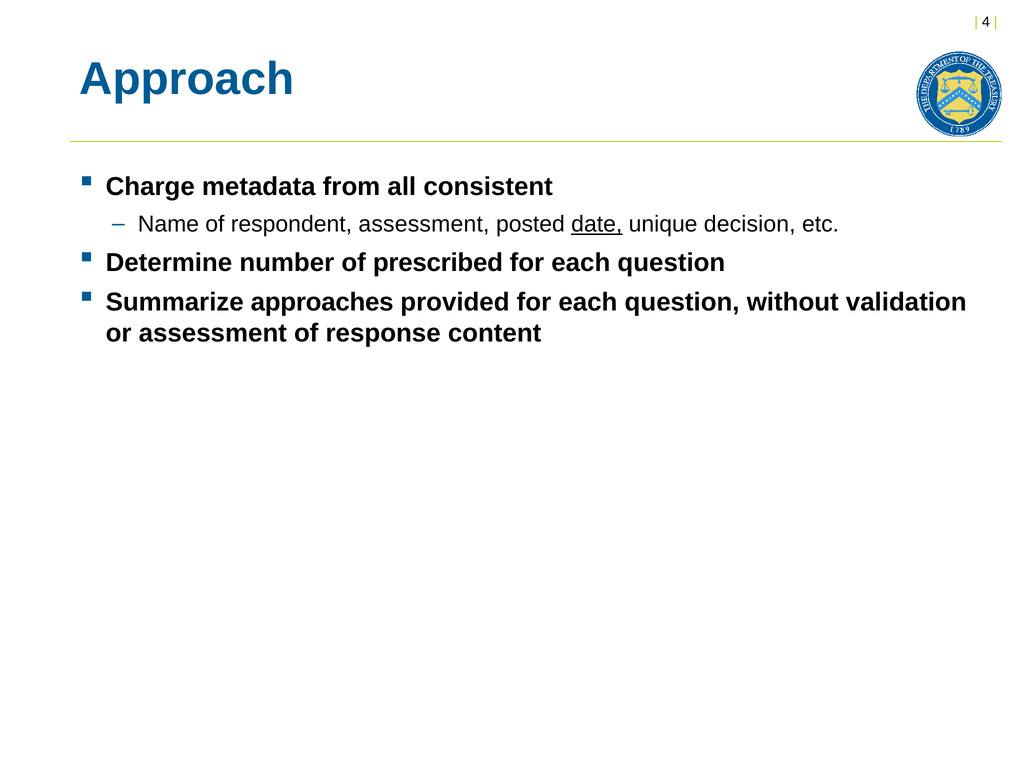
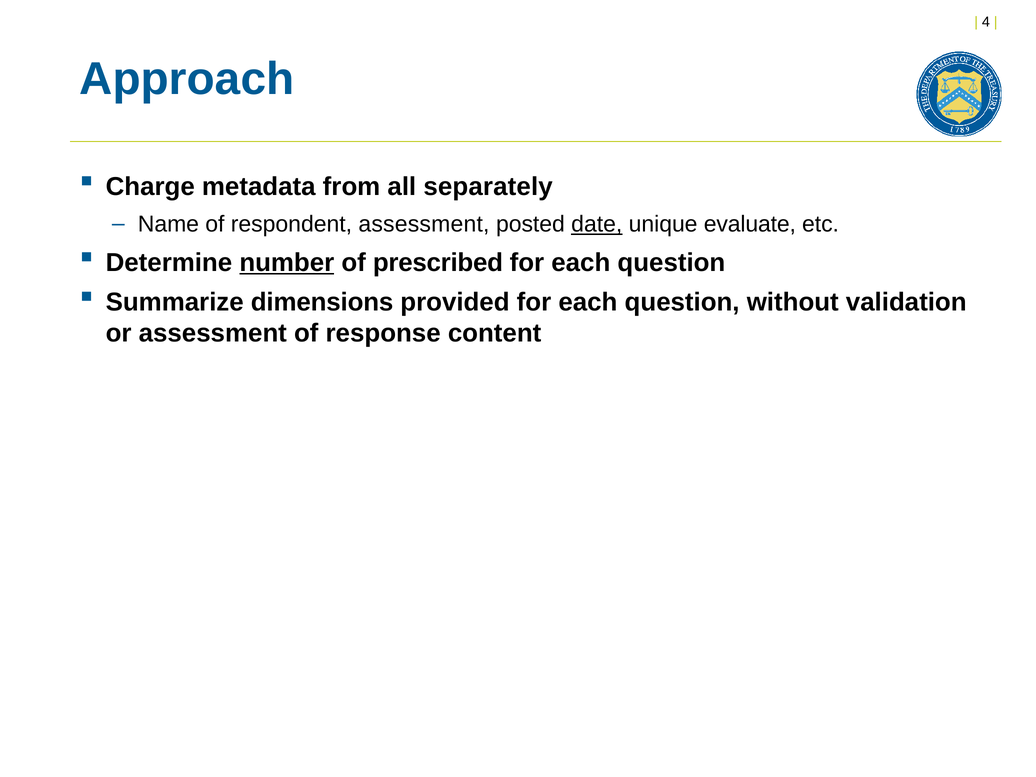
consistent: consistent -> separately
decision: decision -> evaluate
number underline: none -> present
approaches: approaches -> dimensions
